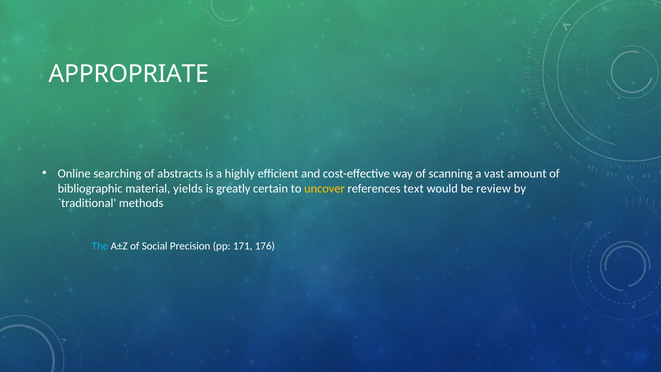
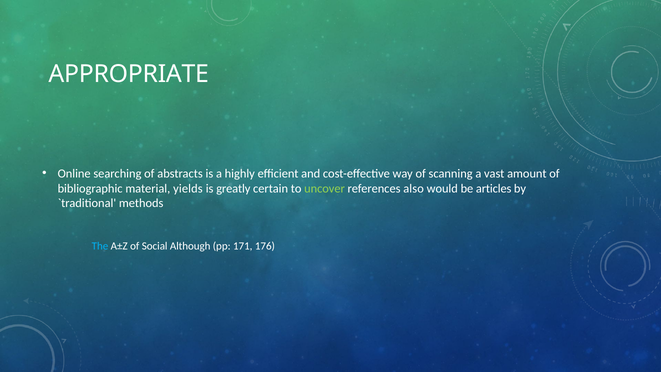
uncover colour: yellow -> light green
text: text -> also
review: review -> articles
Precision: Precision -> Although
